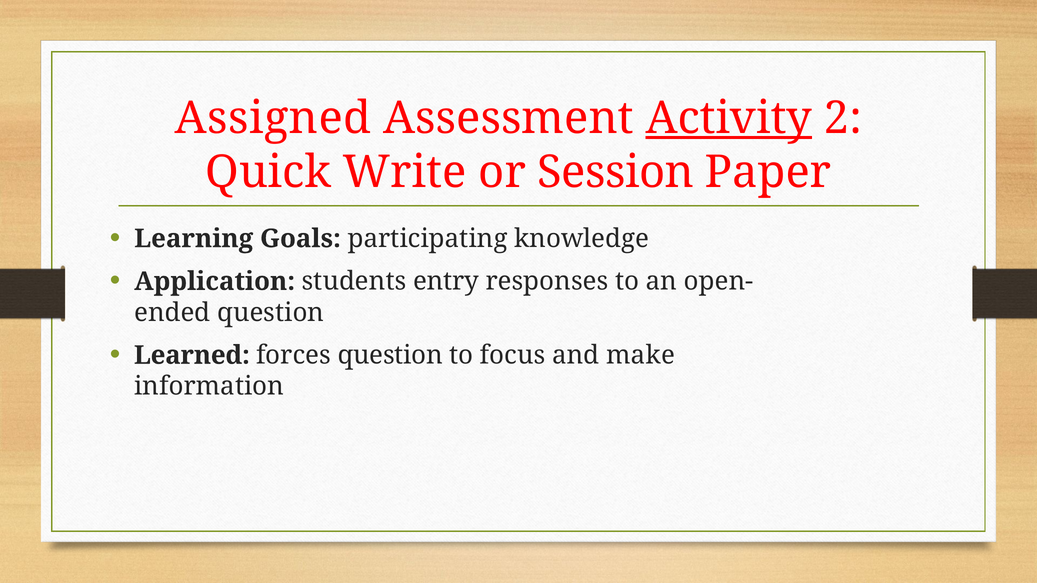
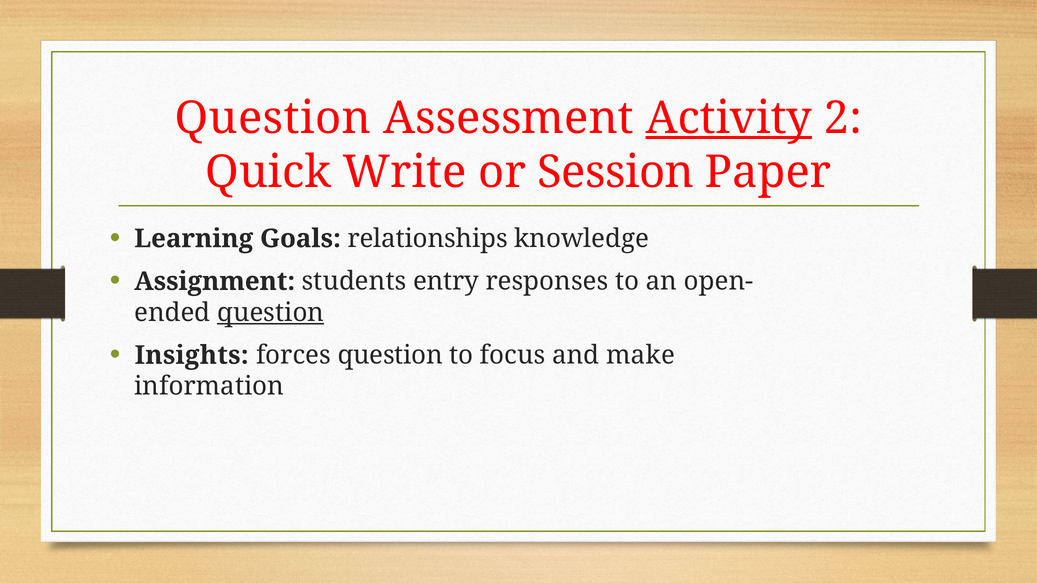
Assigned at (273, 118): Assigned -> Question
participating: participating -> relationships
Application: Application -> Assignment
question at (271, 313) underline: none -> present
Learned: Learned -> Insights
